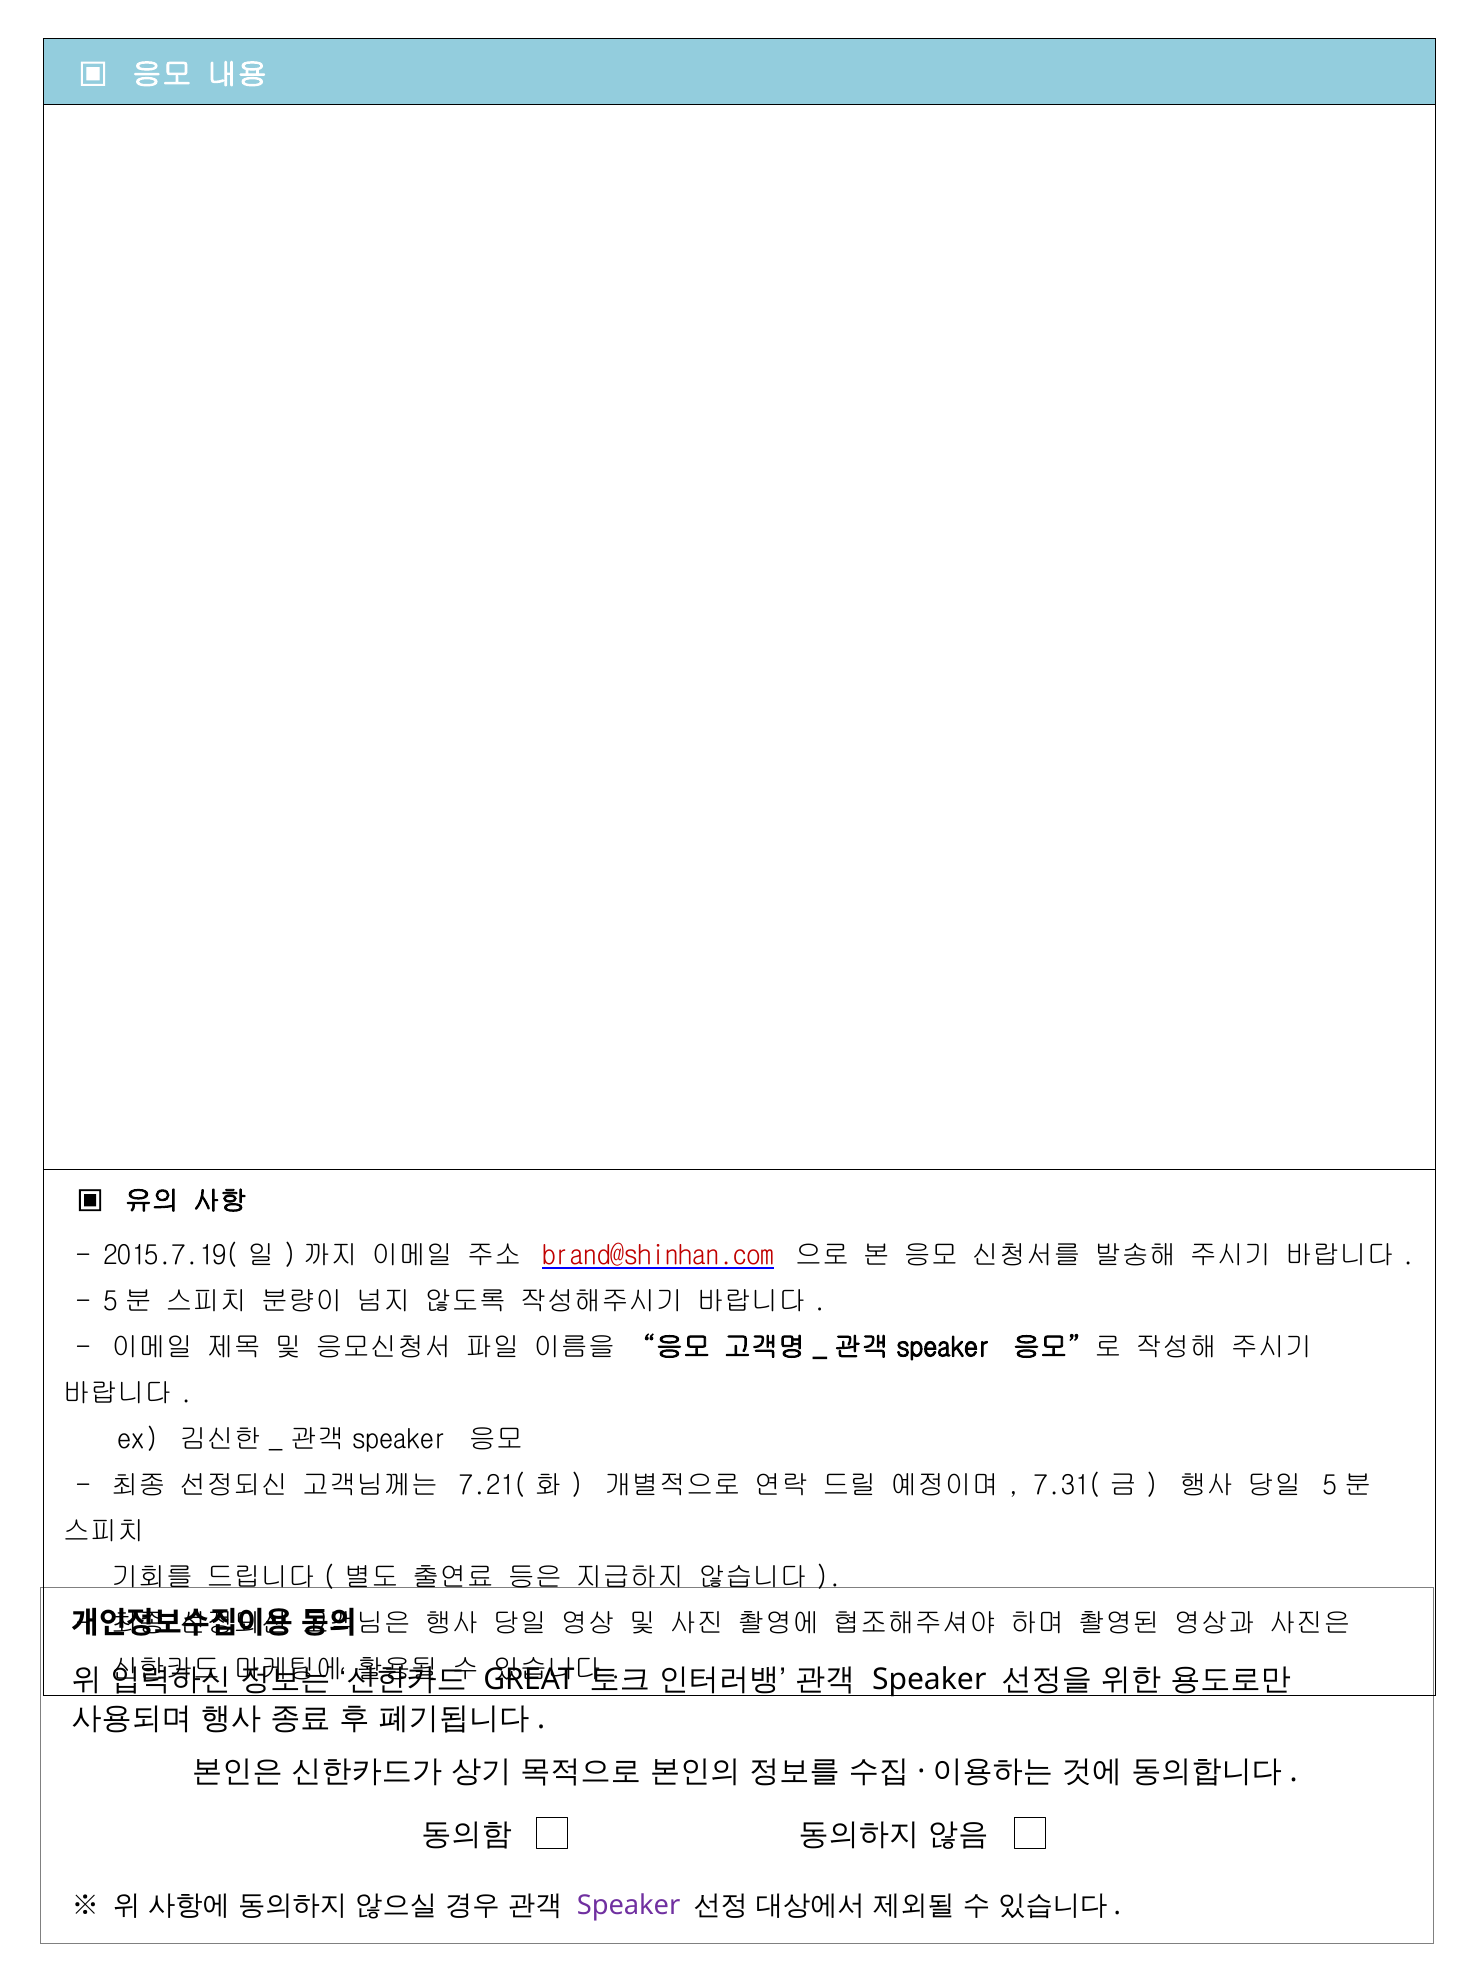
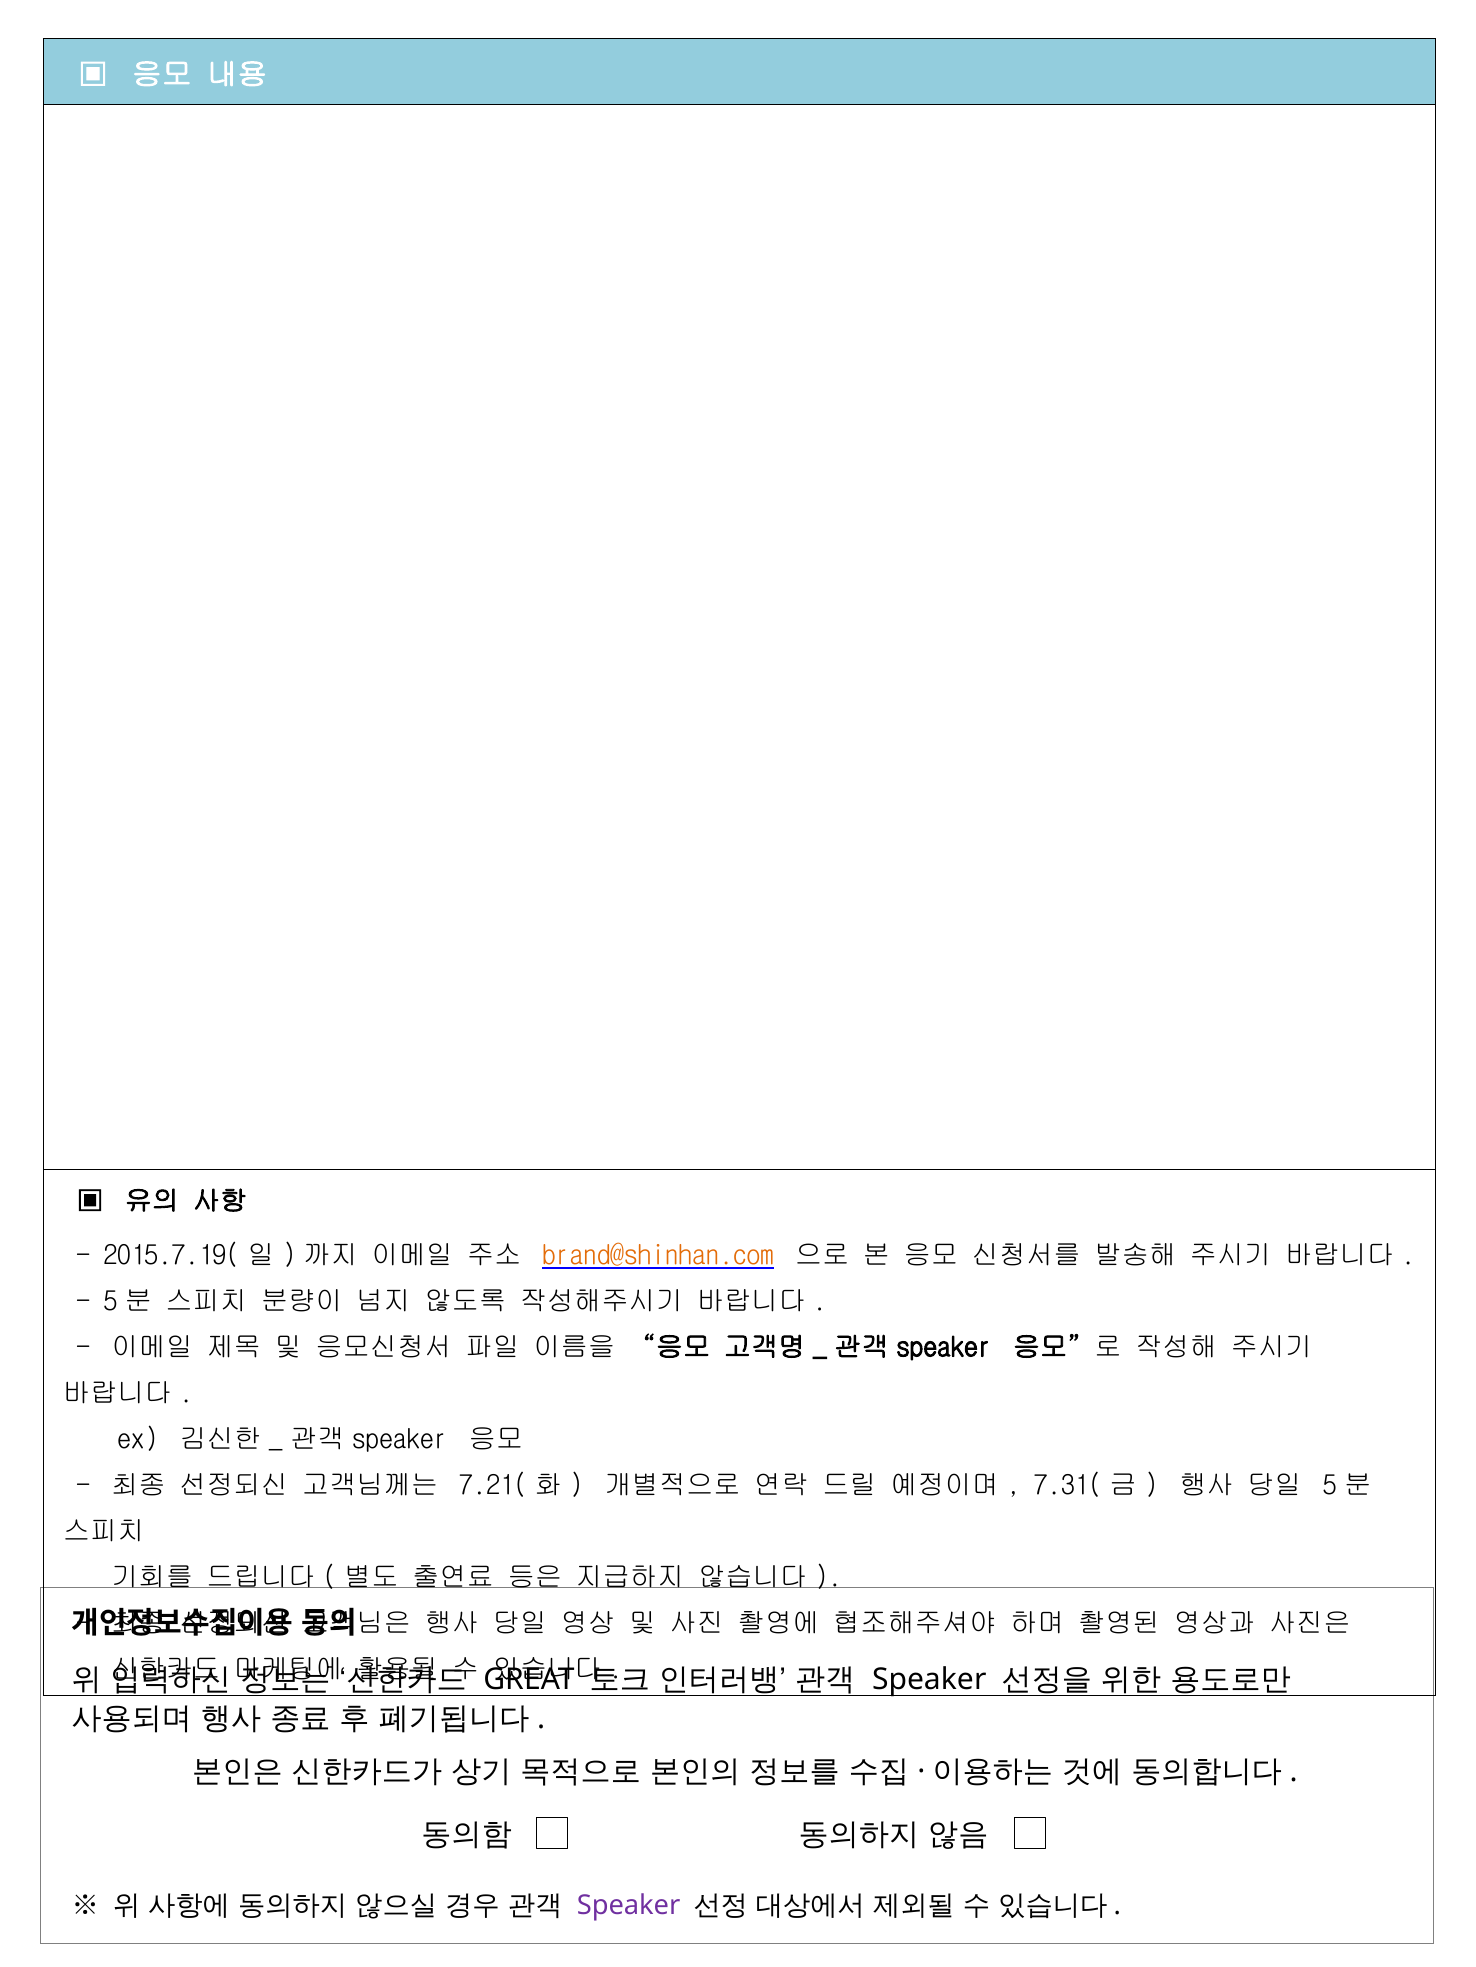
brand@shinhan.com colour: red -> orange
